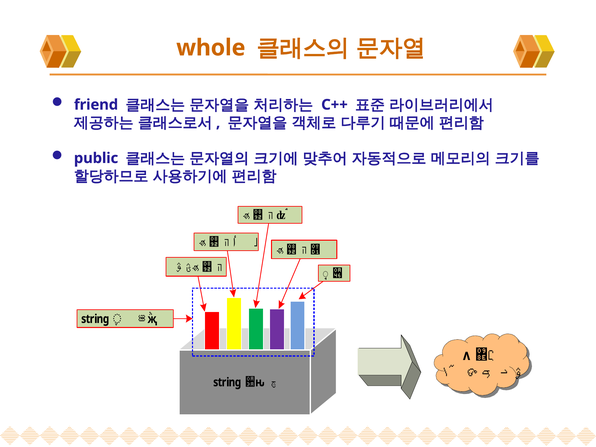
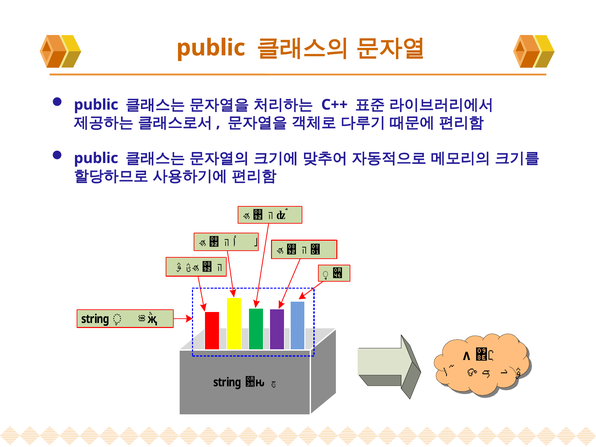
whole at (211, 48): whole -> public
friend at (96, 105): friend -> public
